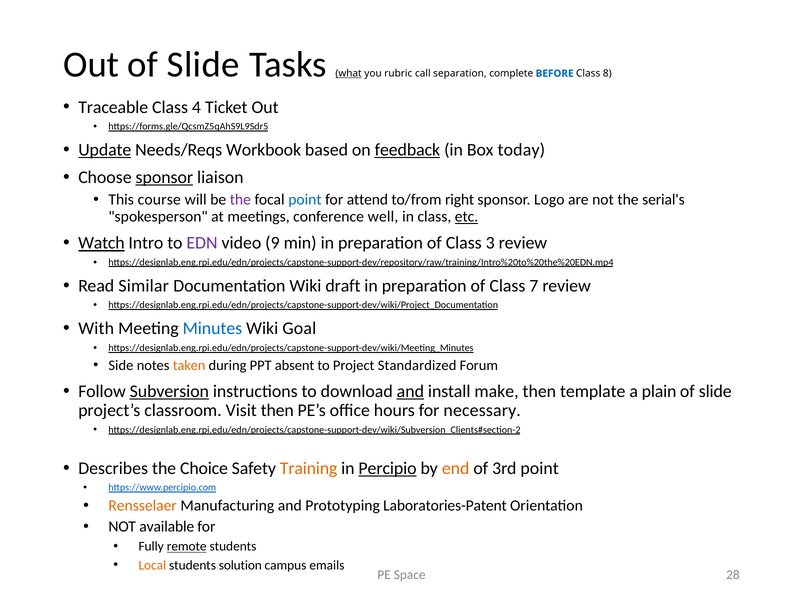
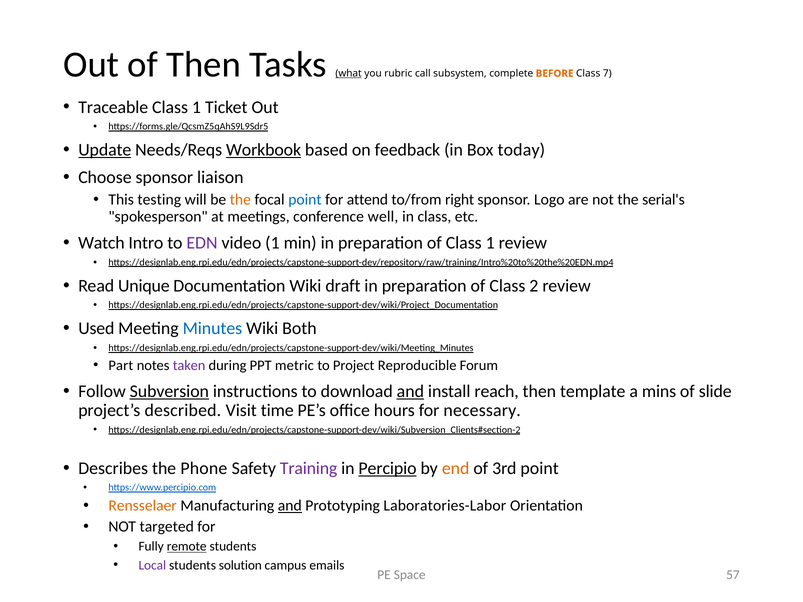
Out of Slide: Slide -> Then
separation: separation -> subsystem
BEFORE colour: blue -> orange
8: 8 -> 7
4 at (197, 107): 4 -> 1
Workbook underline: none -> present
feedback underline: present -> none
sponsor at (164, 178) underline: present -> none
course: course -> testing
the at (240, 200) colour: purple -> orange
etc underline: present -> none
Watch underline: present -> none
video 9: 9 -> 1
of Class 3: 3 -> 1
Similar: Similar -> Unique
7: 7 -> 2
With: With -> Used
Goal: Goal -> Both
Side: Side -> Part
taken colour: orange -> purple
absent: absent -> metric
Standardized: Standardized -> Reproducible
make: make -> reach
plain: plain -> mins
classroom: classroom -> described
Visit then: then -> time
Choice: Choice -> Phone
Training colour: orange -> purple
and at (290, 506) underline: none -> present
Laboratories-Patent: Laboratories-Patent -> Laboratories-Labor
available: available -> targeted
Local colour: orange -> purple
28: 28 -> 57
